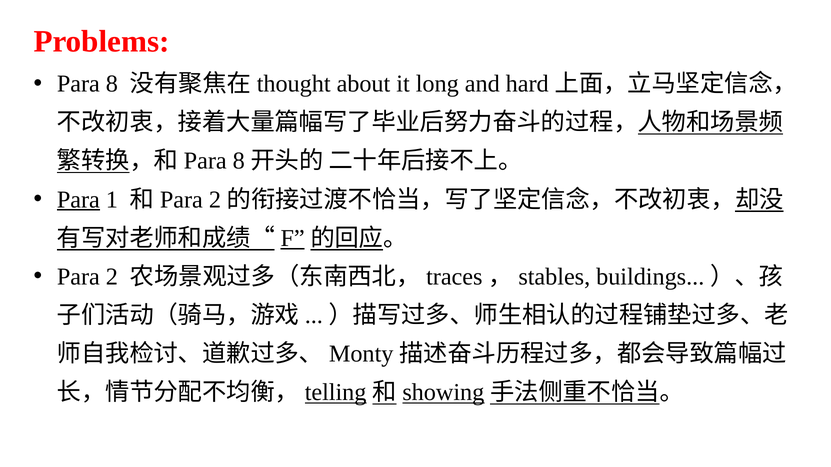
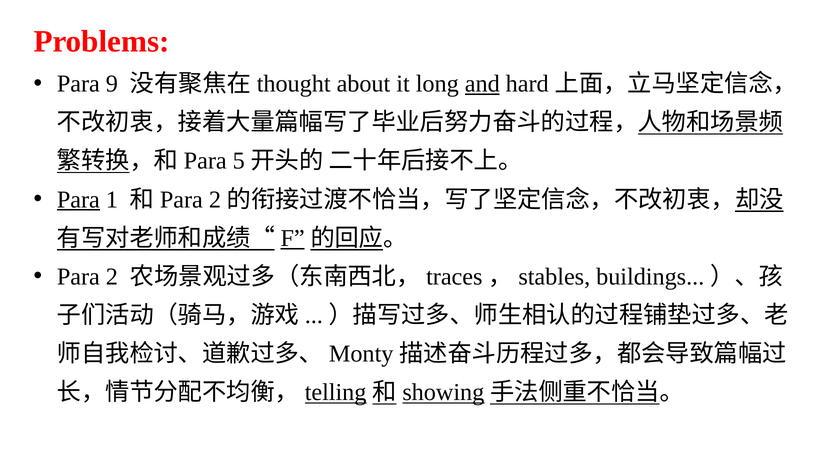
8 at (112, 84): 8 -> 9
and underline: none -> present
8 at (239, 161): 8 -> 5
